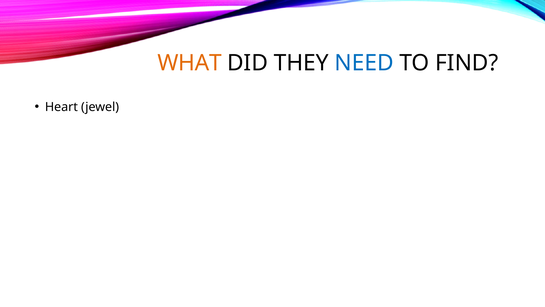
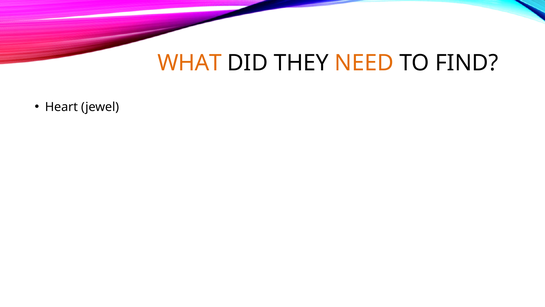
NEED colour: blue -> orange
